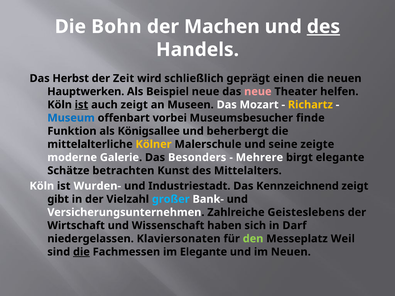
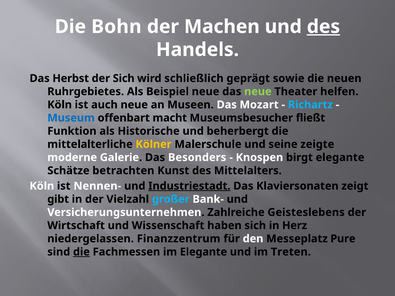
der Zeit: Zeit -> Sich
einen: einen -> sowie
Hauptwerken: Hauptwerken -> Ruhrgebietes
neue at (258, 92) colour: pink -> light green
ist at (81, 105) underline: present -> none
auch zeigt: zeigt -> neue
Richartz colour: yellow -> light blue
vorbei: vorbei -> macht
finde: finde -> fließt
Königsallee: Königsallee -> Historische
Mehrere: Mehrere -> Knospen
Wurden-: Wurden- -> Nennen-
Industriestadt underline: none -> present
Kennzeichnend: Kennzeichnend -> Klaviersonaten
Darf: Darf -> Herz
Klaviersonaten: Klaviersonaten -> Finanzzentrum
den colour: light green -> white
Weil: Weil -> Pure
im Neuen: Neuen -> Treten
